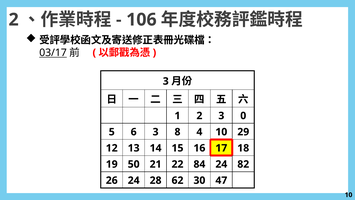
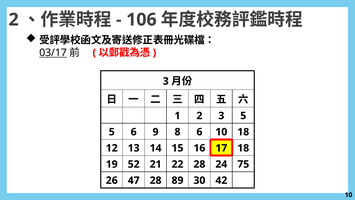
3 0: 0 -> 5
6 3: 3 -> 9
8 4: 4 -> 6
29 at (243, 132): 29 -> 18
50: 50 -> 52
22 84: 84 -> 28
82: 82 -> 75
26 24: 24 -> 47
62: 62 -> 89
47: 47 -> 42
